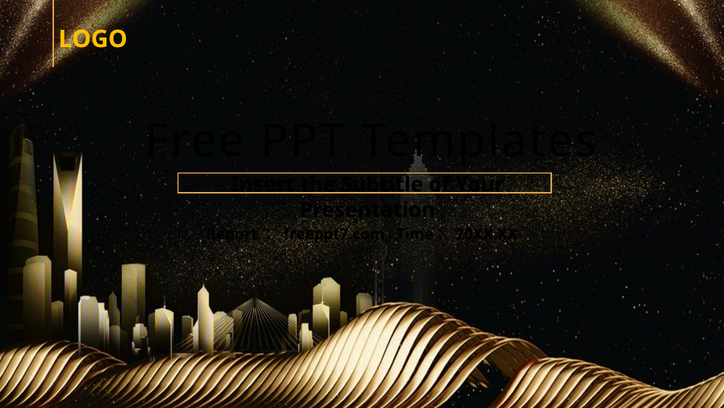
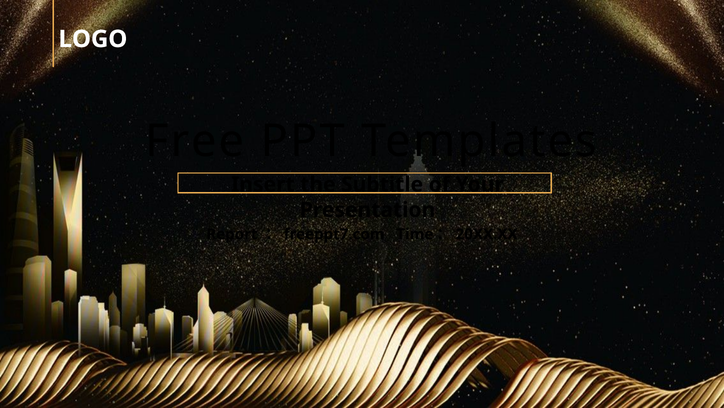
LOGO colour: yellow -> white
